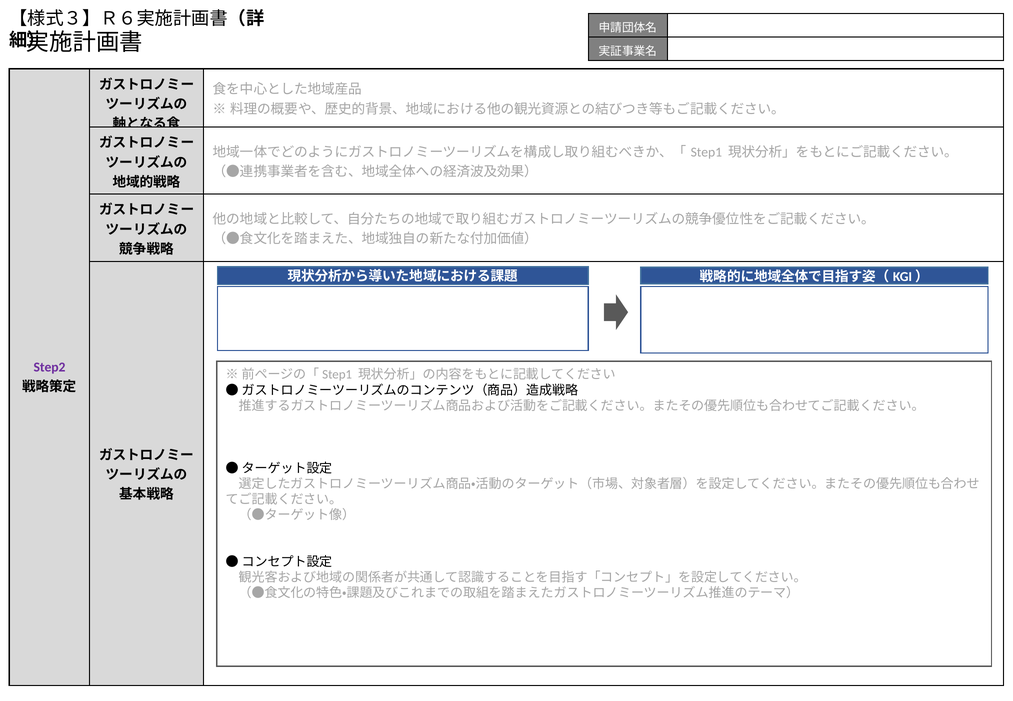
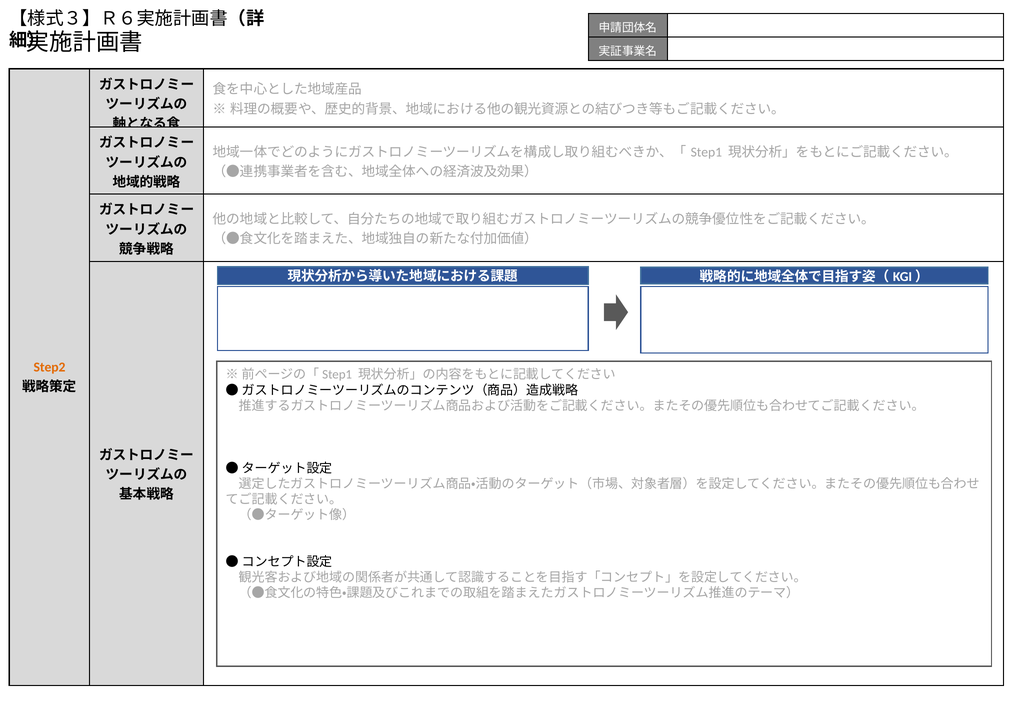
Step2 colour: purple -> orange
